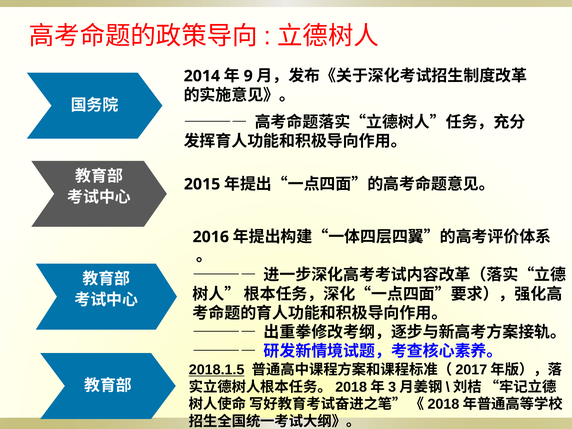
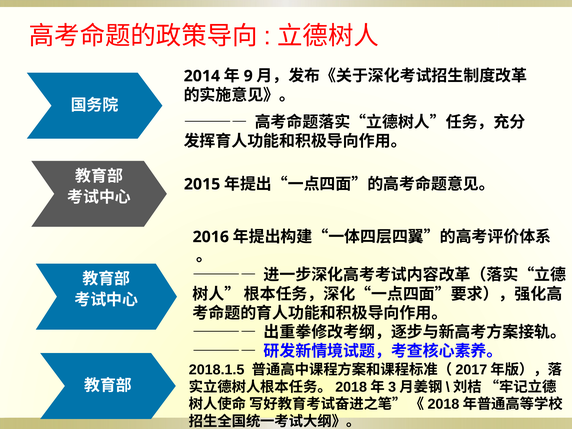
2018.1.5 underline: present -> none
